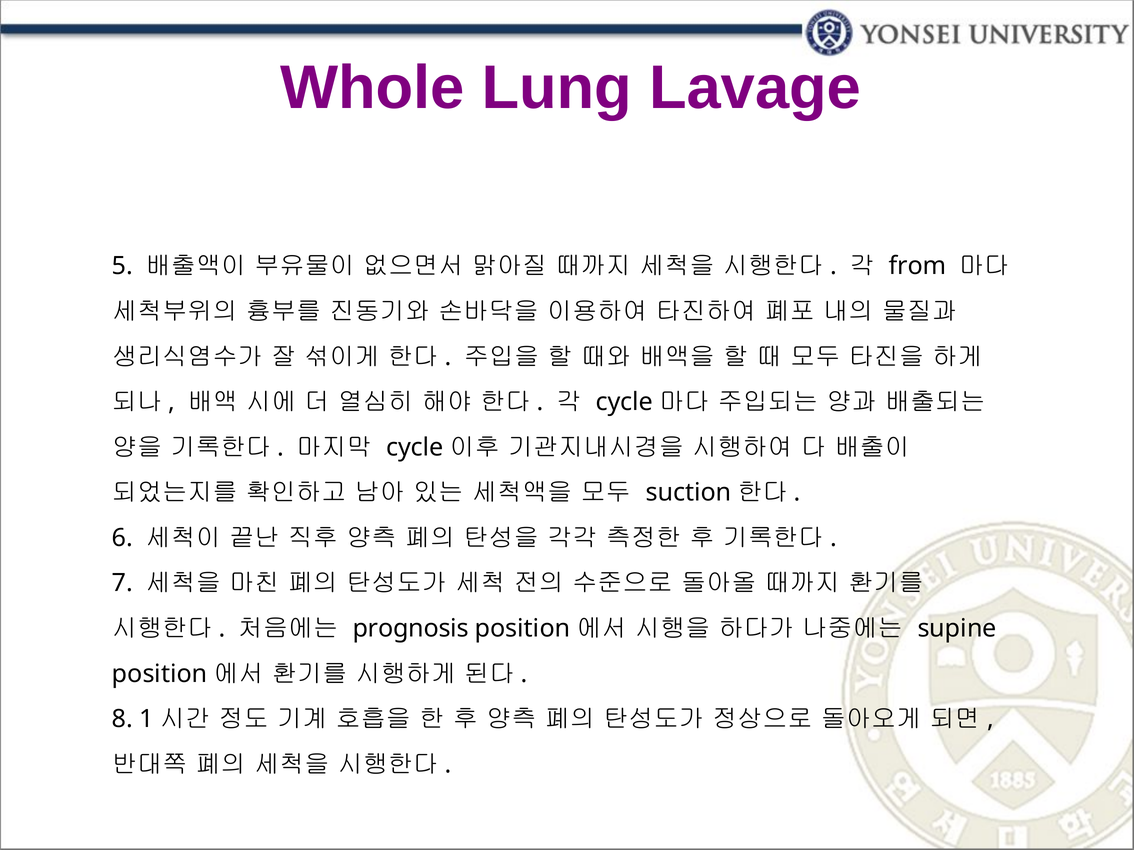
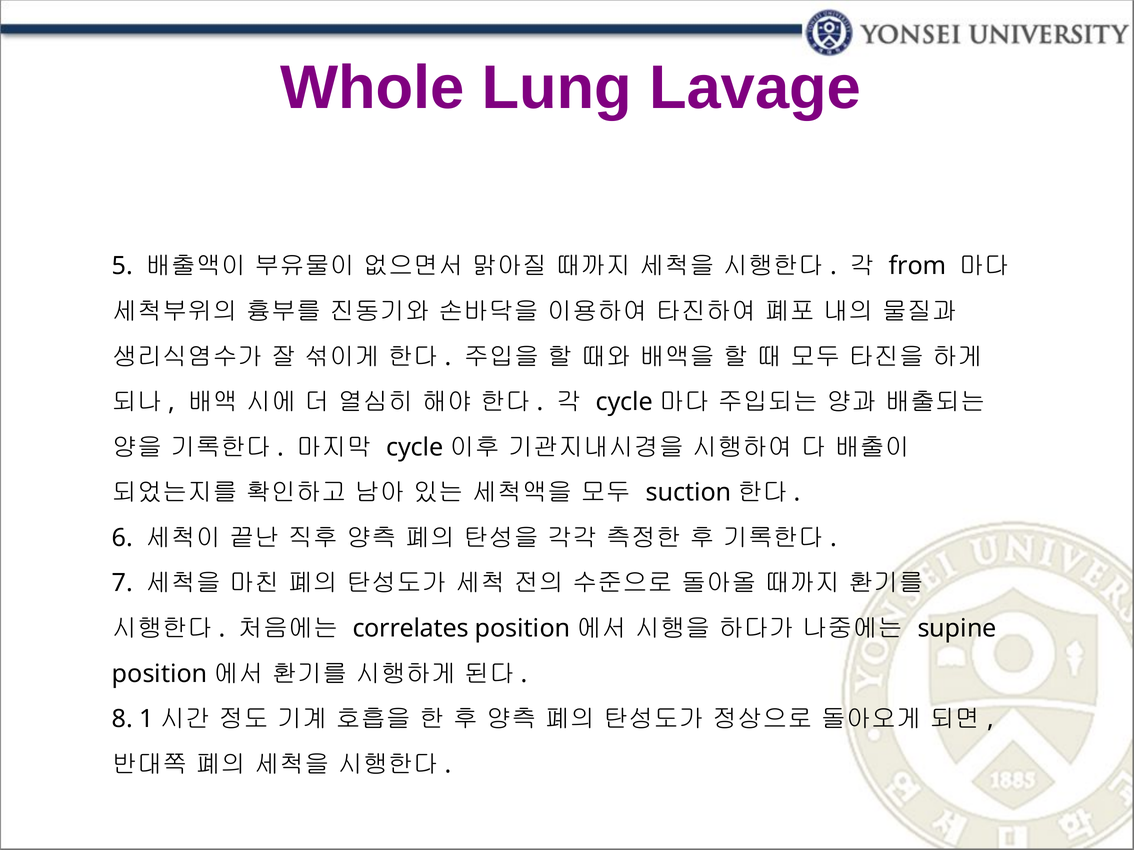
prognosis: prognosis -> correlates
